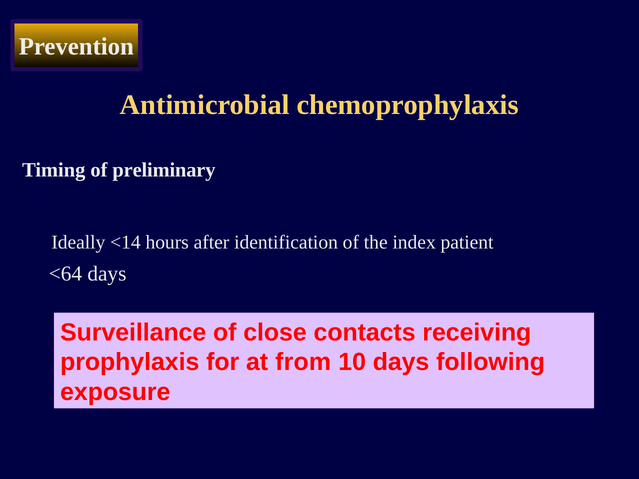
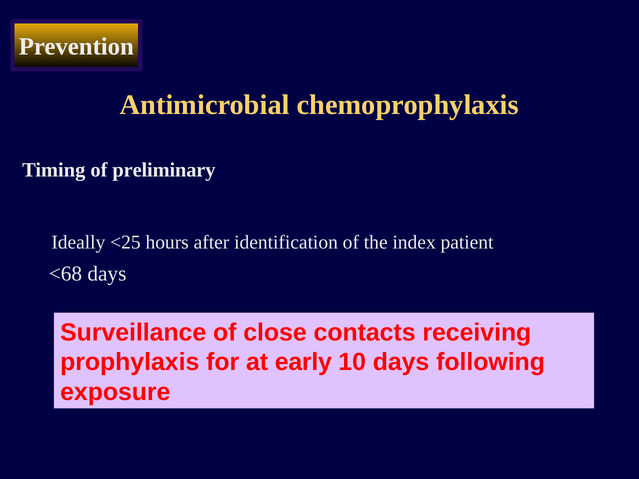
<14: <14 -> <25
<64: <64 -> <68
from: from -> early
